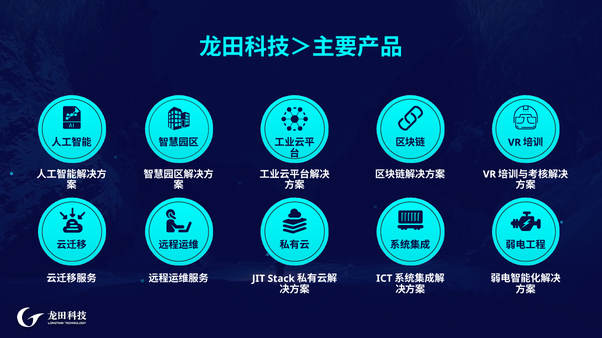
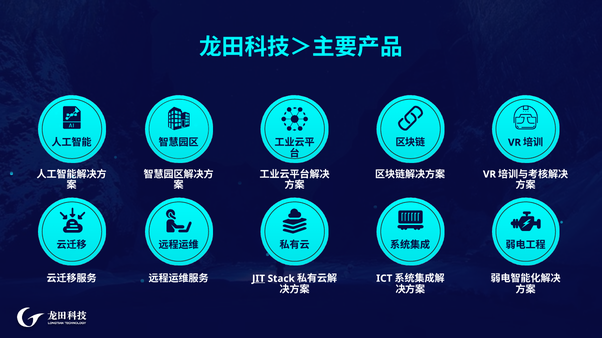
JIT underline: none -> present
